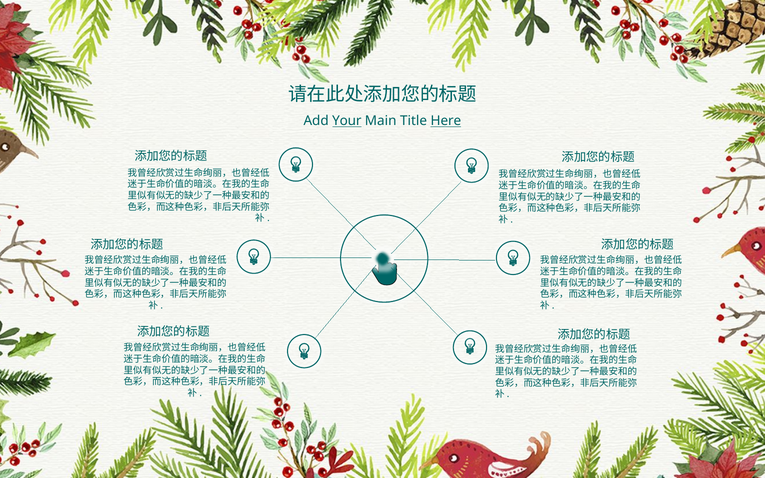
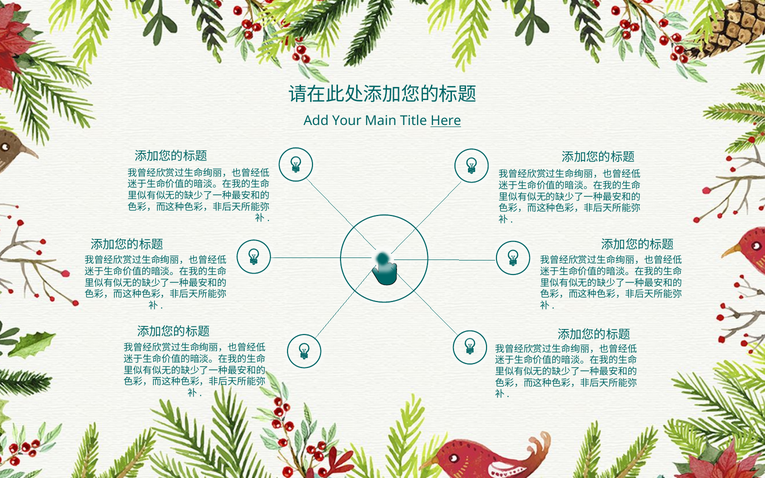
Your underline: present -> none
